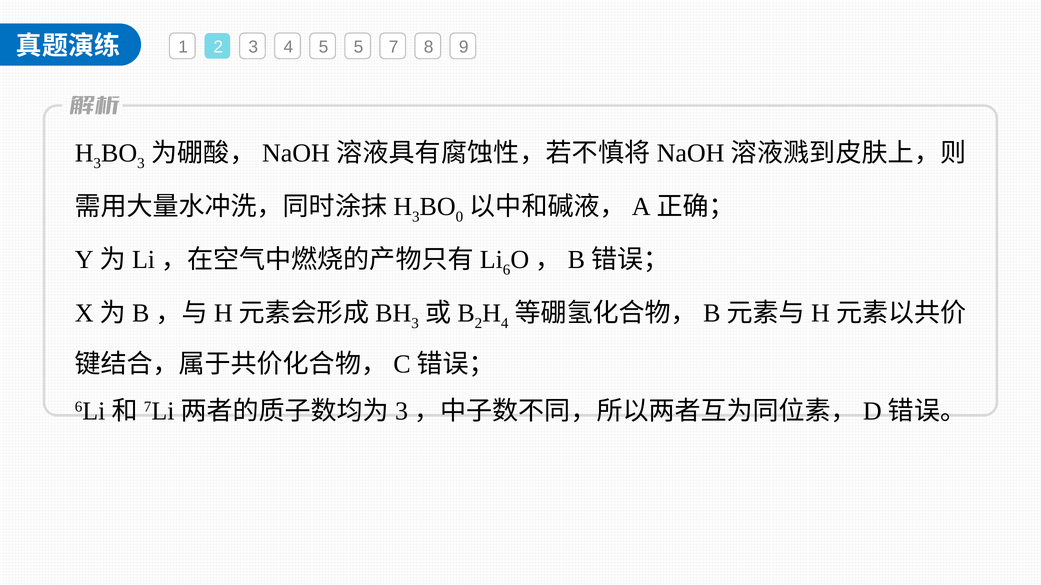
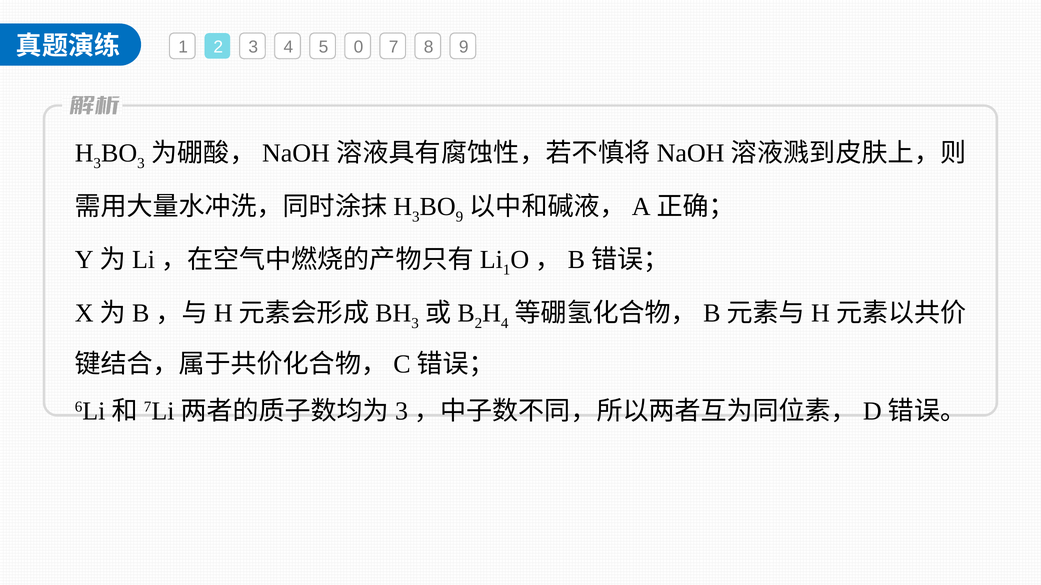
5 5: 5 -> 0
0 at (459, 217): 0 -> 9
6 at (507, 270): 6 -> 1
